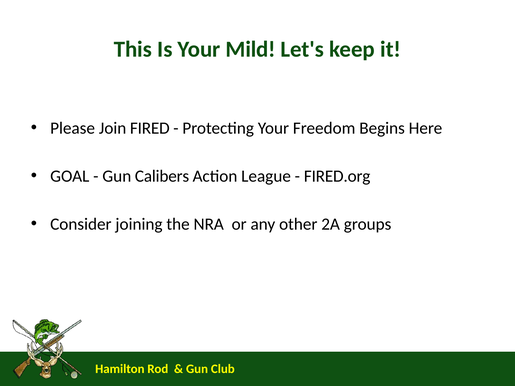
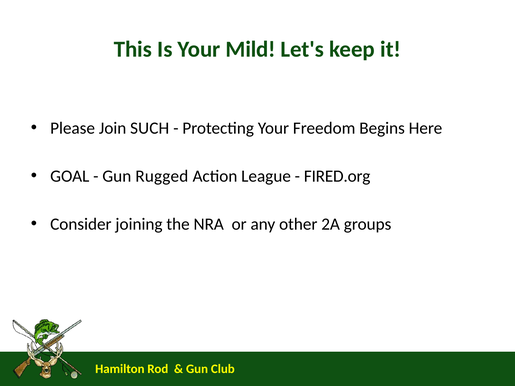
FIRED: FIRED -> SUCH
Calibers: Calibers -> Rugged
